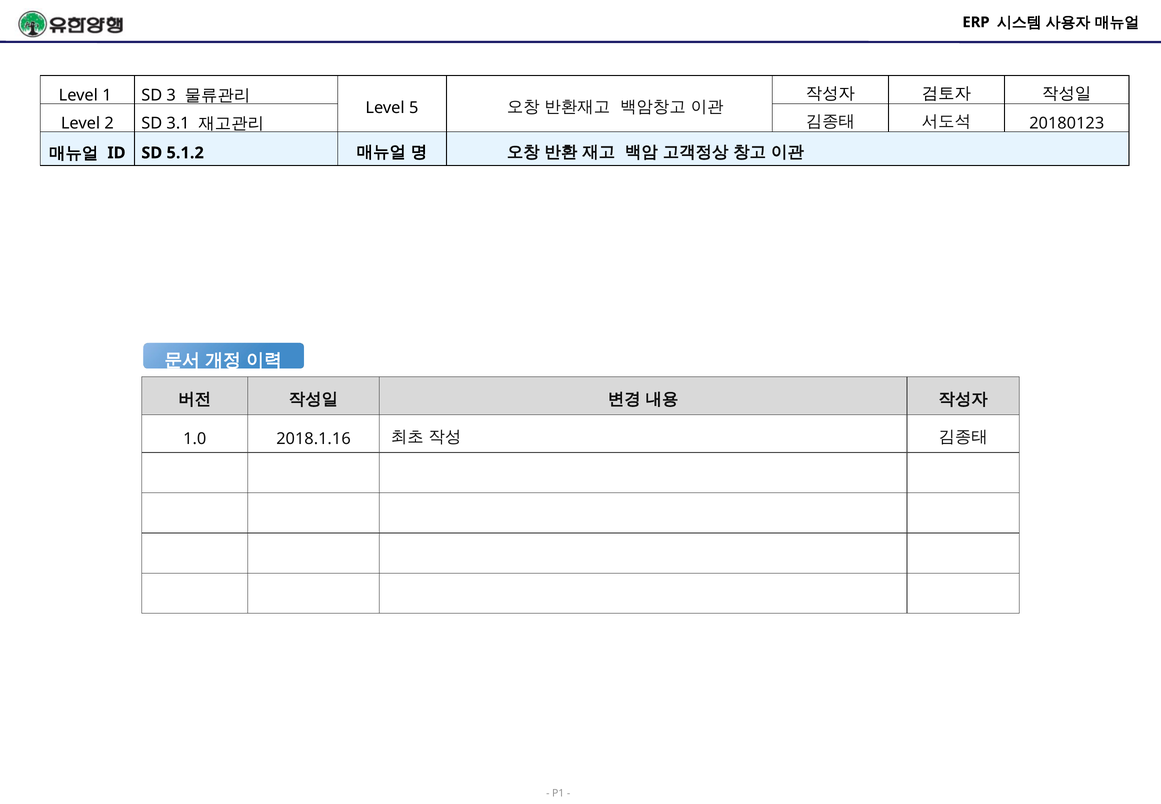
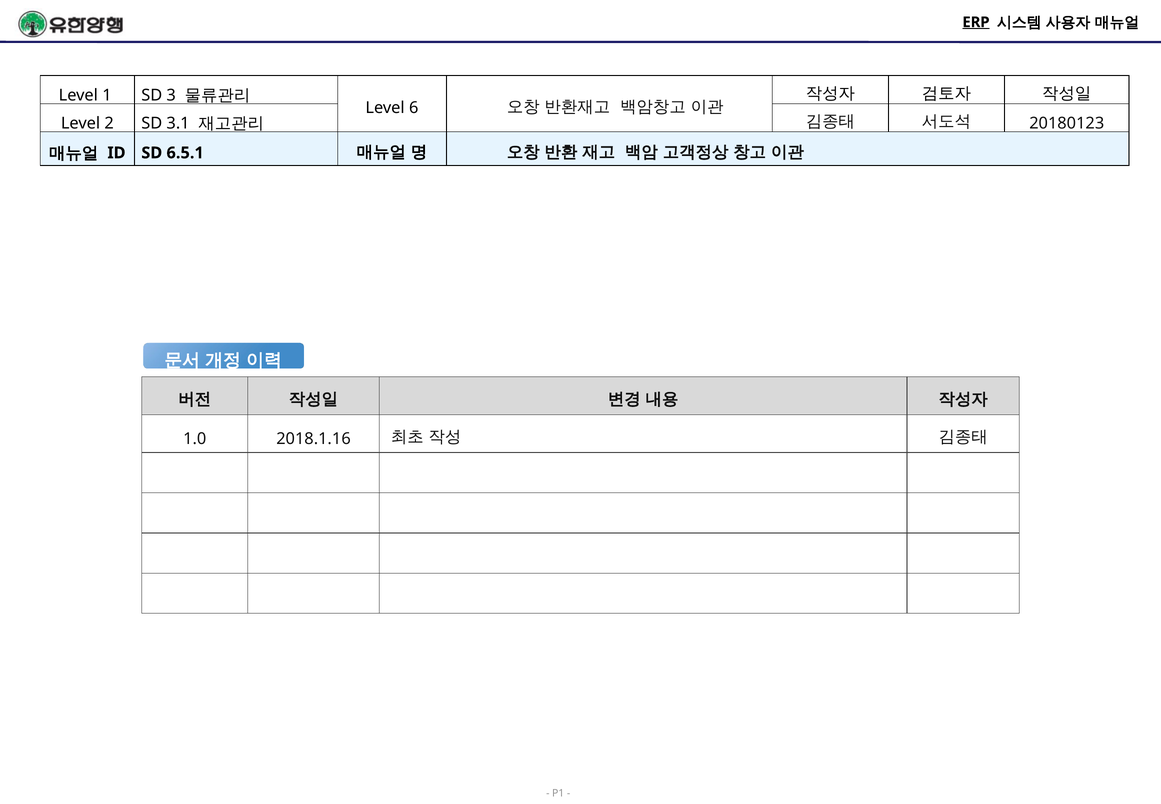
ERP underline: none -> present
5: 5 -> 6
5.1.2: 5.1.2 -> 6.5.1
